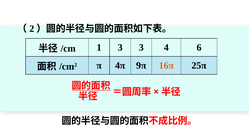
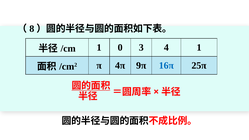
2: 2 -> 8
1 3: 3 -> 0
4 6: 6 -> 1
16π colour: orange -> blue
